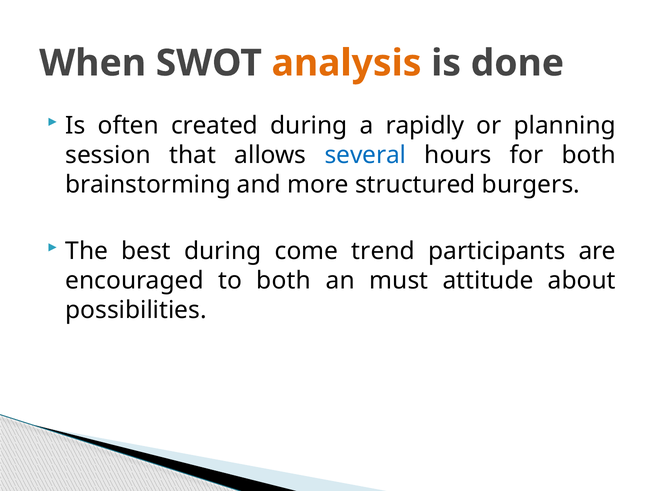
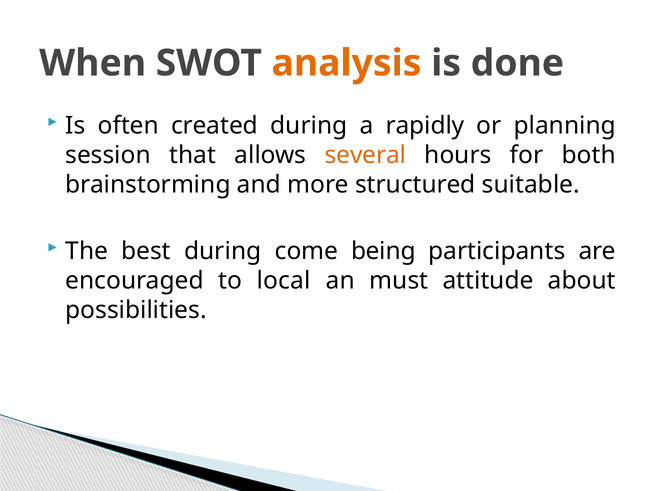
several colour: blue -> orange
burgers: burgers -> suitable
trend: trend -> being
to both: both -> local
